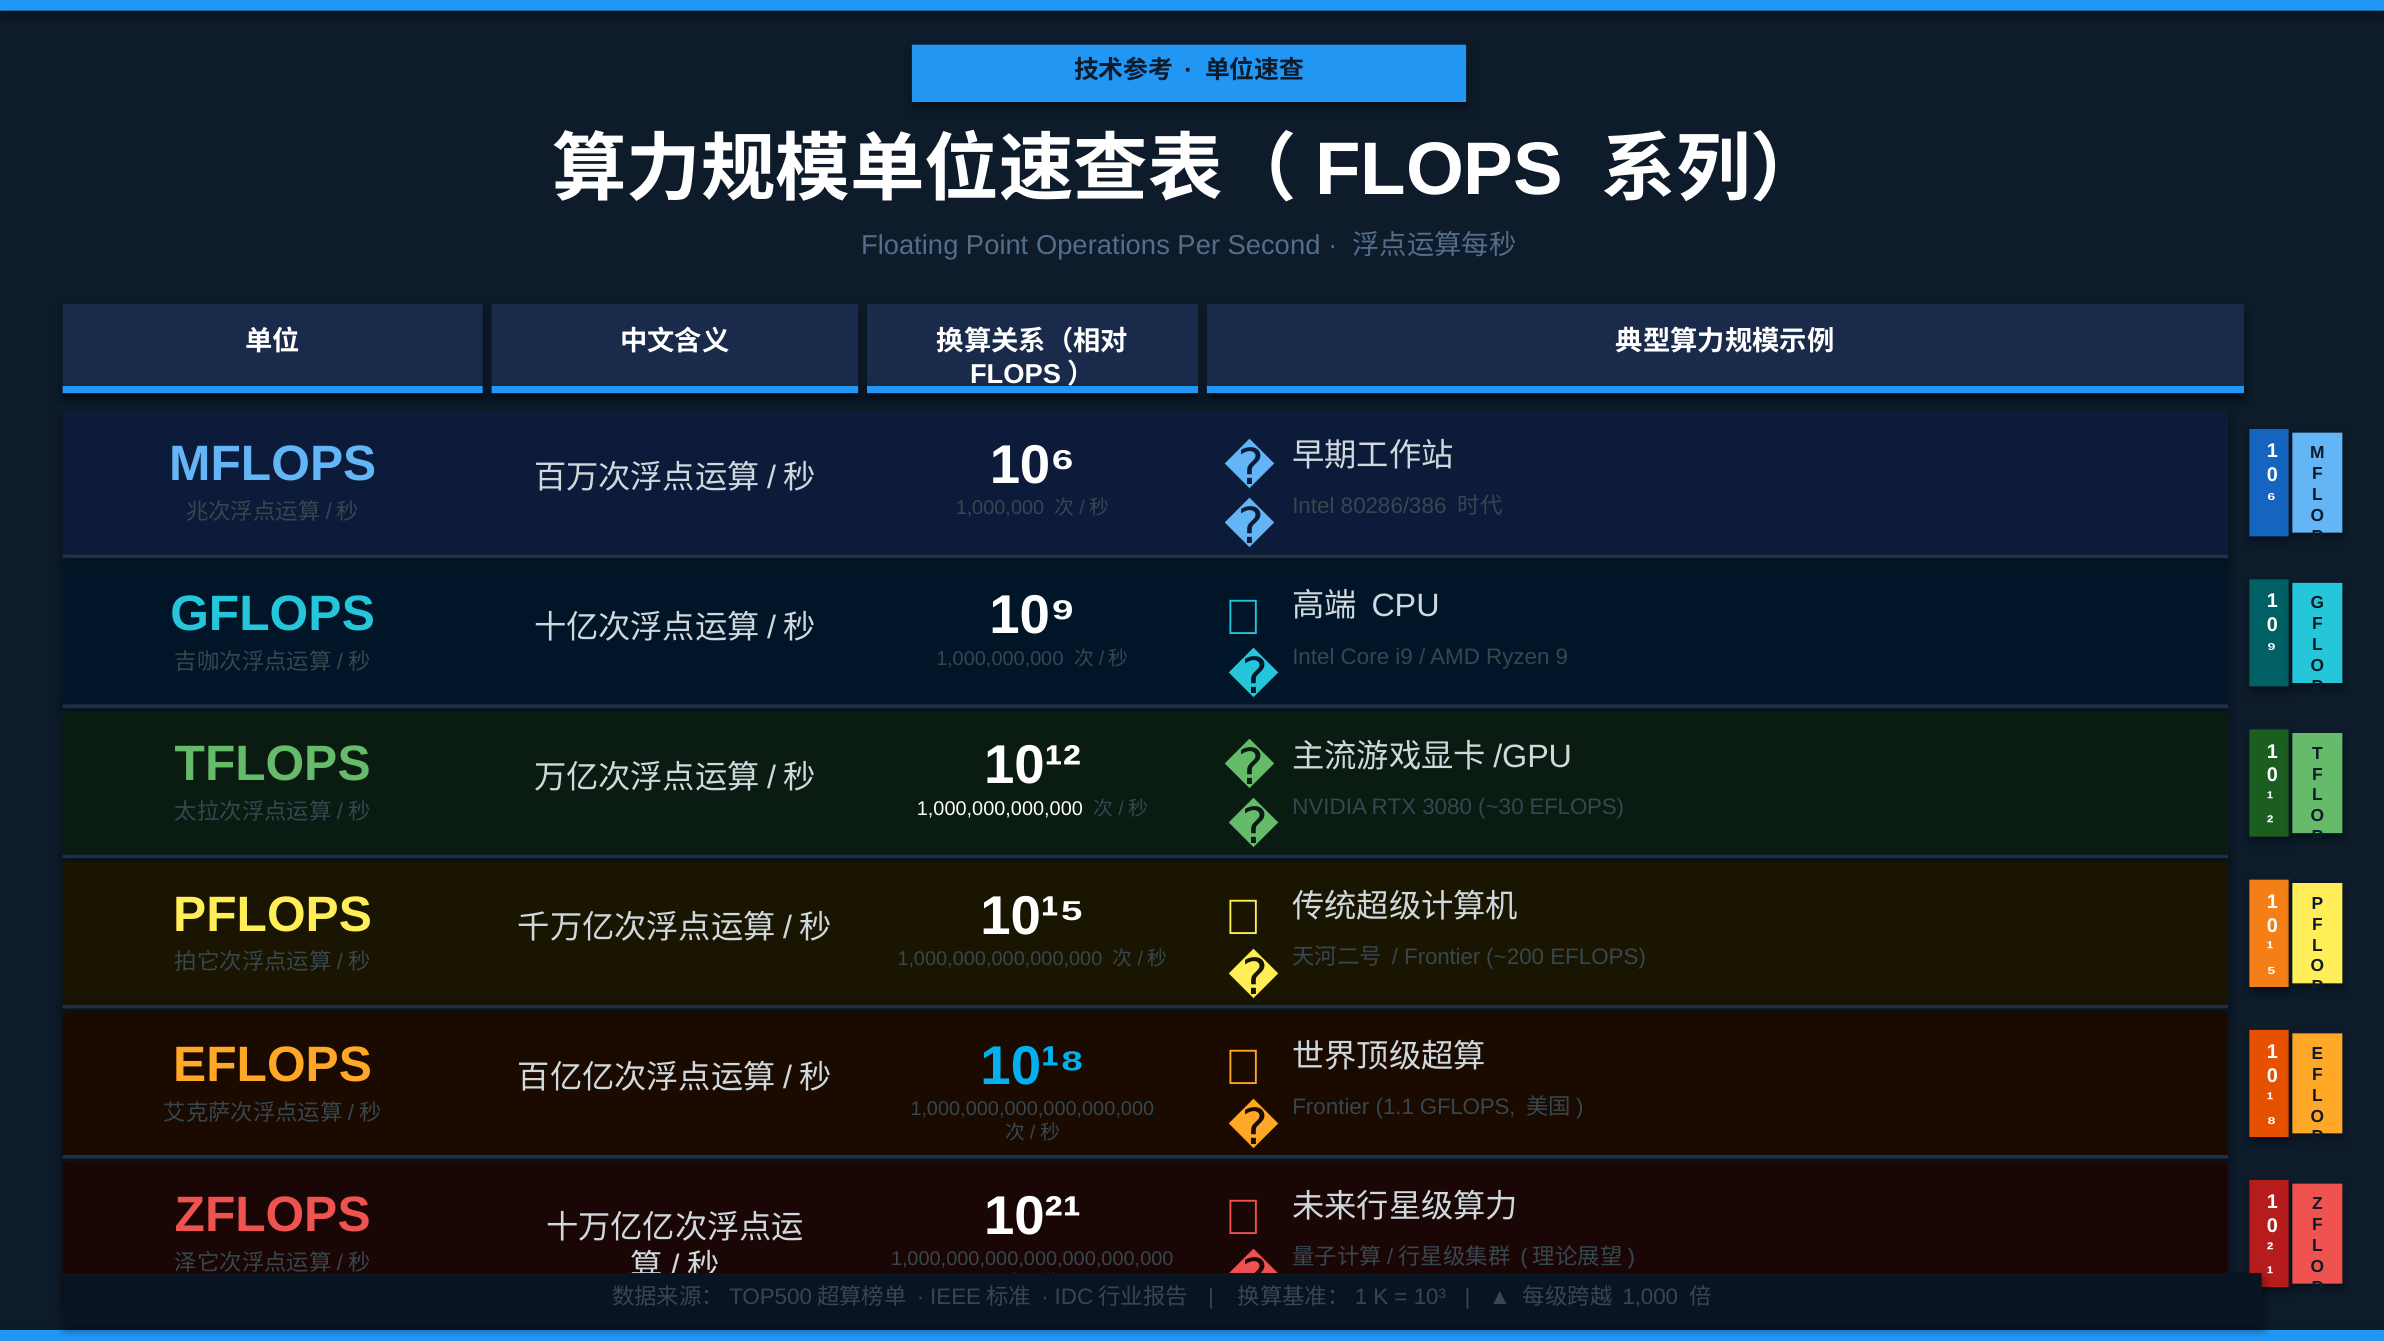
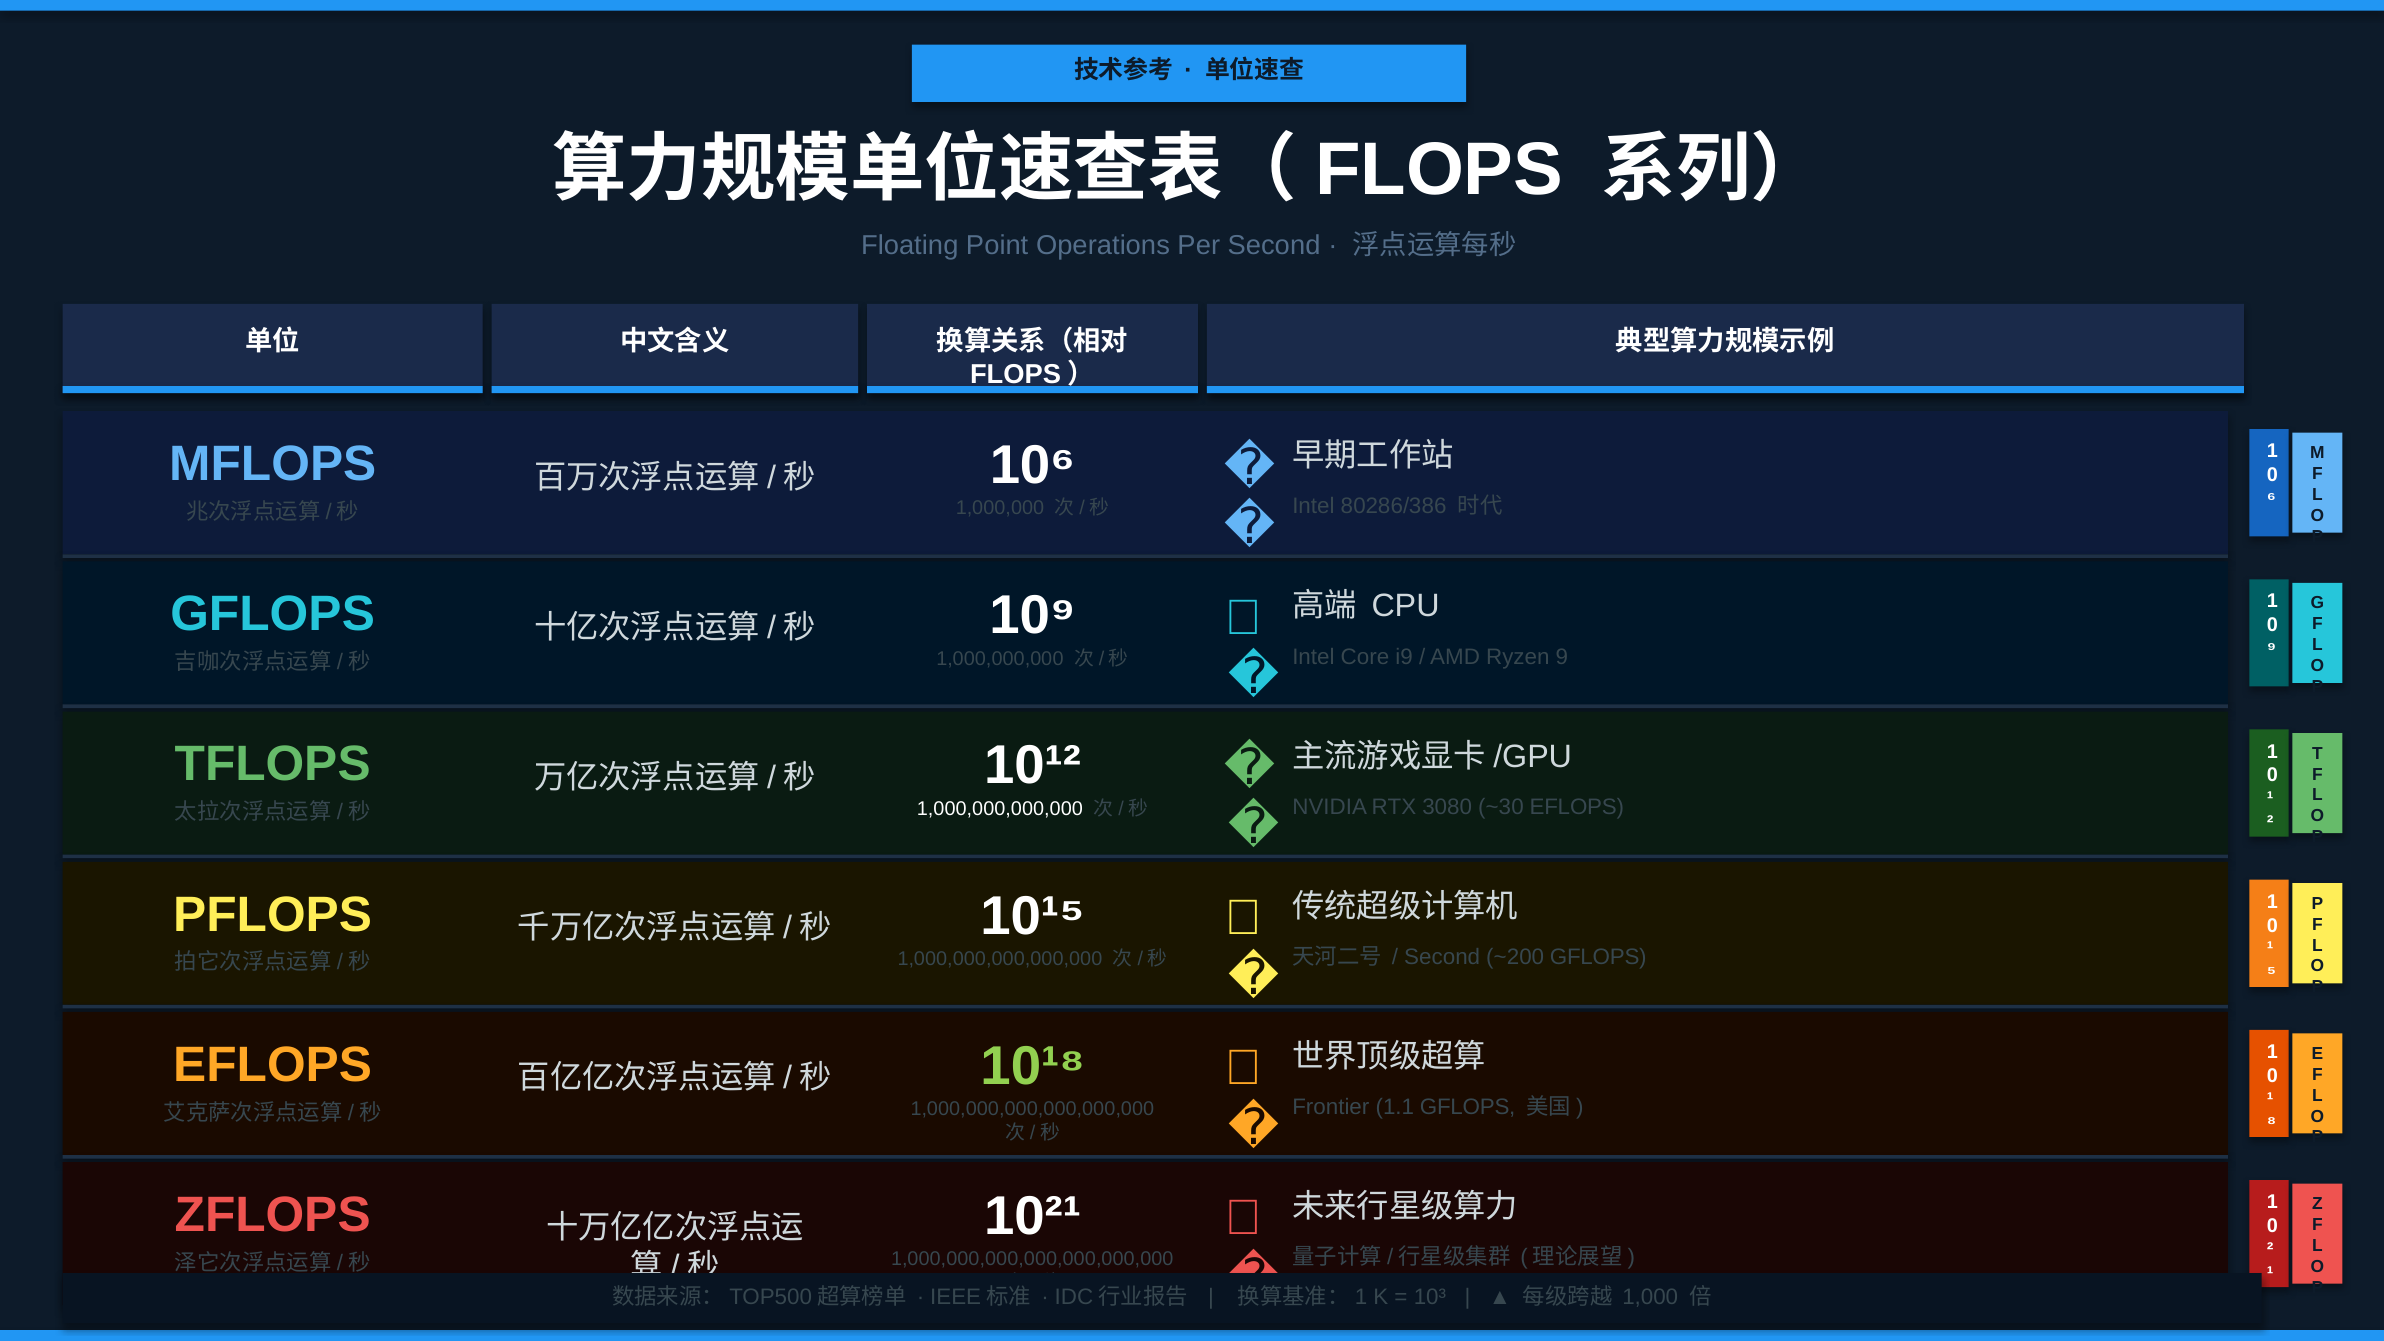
Frontier at (1442, 957): Frontier -> Second
~200 EFLOPS: EFLOPS -> GFLOPS
10¹⁸ colour: light blue -> light green
